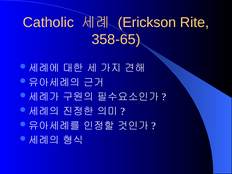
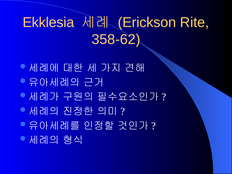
Catholic: Catholic -> Ekklesia
358-65: 358-65 -> 358-62
